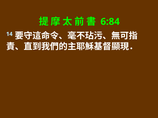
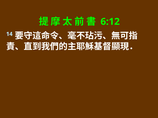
6:84: 6:84 -> 6:12
